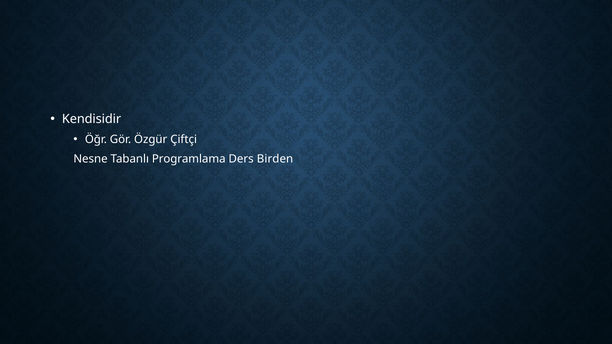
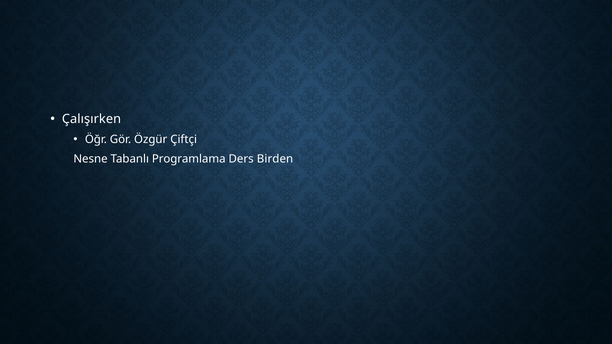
Kendisidir: Kendisidir -> Çalışırken
